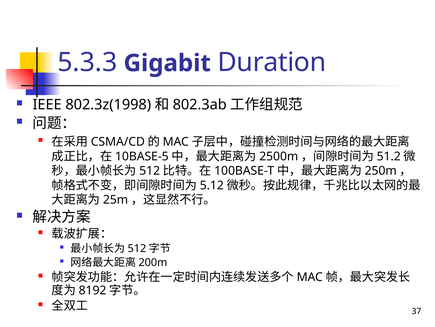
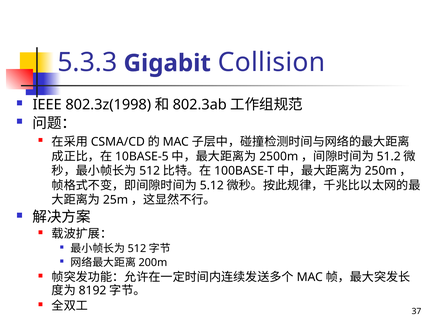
Duration: Duration -> Collision
